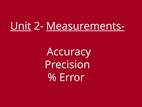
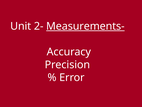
Unit underline: present -> none
